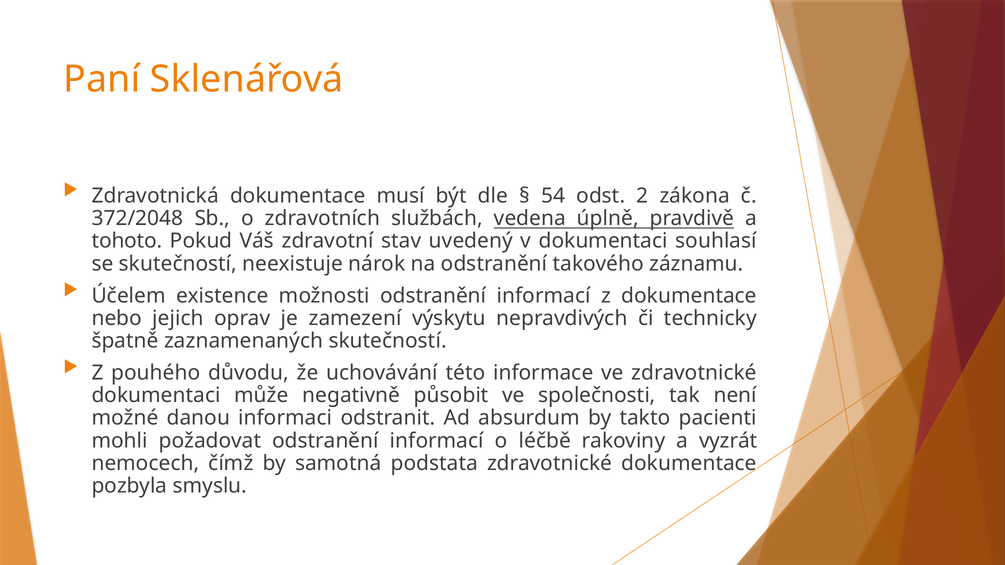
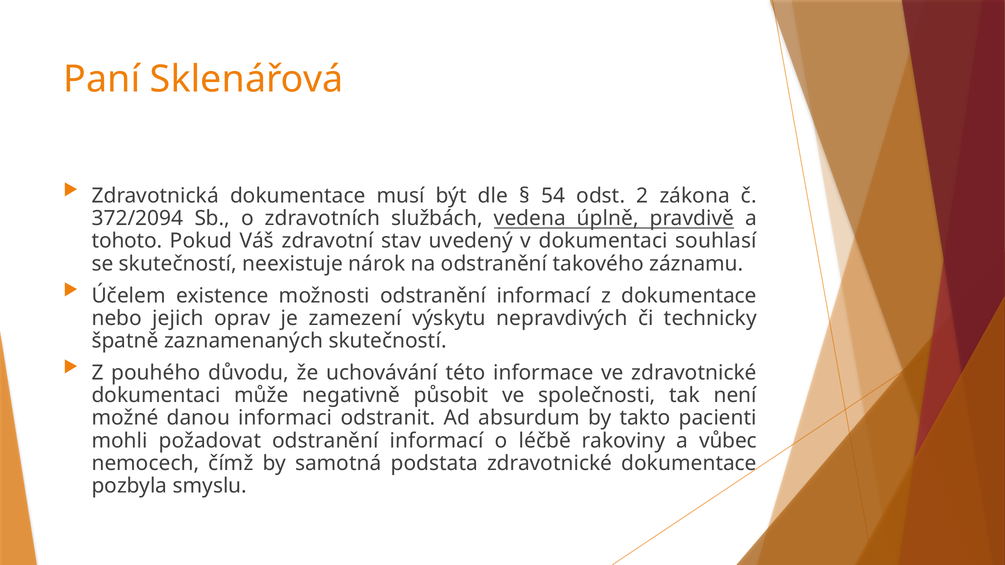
372/2048: 372/2048 -> 372/2094
vyzrát: vyzrát -> vůbec
